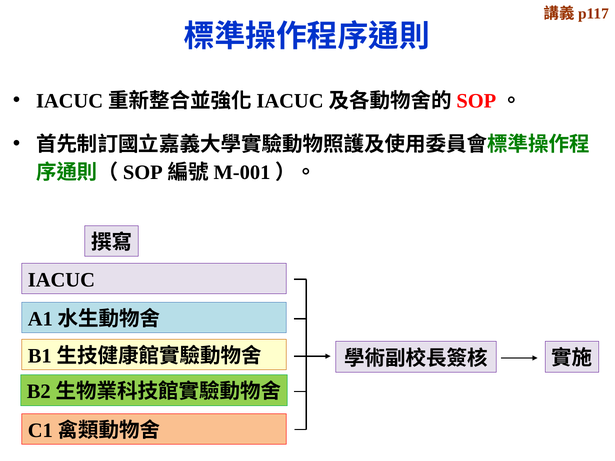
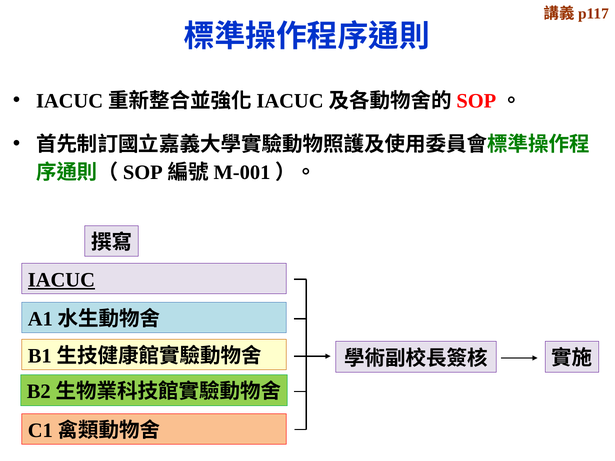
IACUC underline: none -> present
